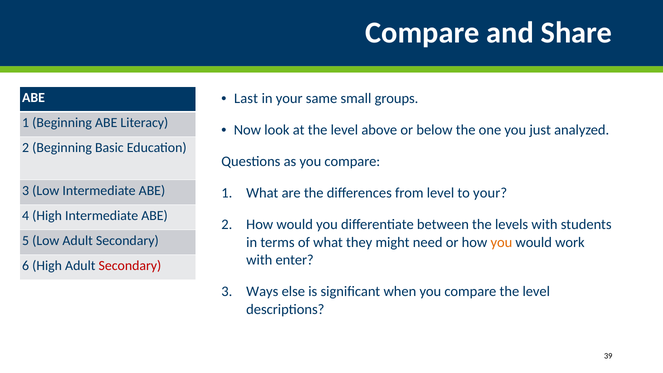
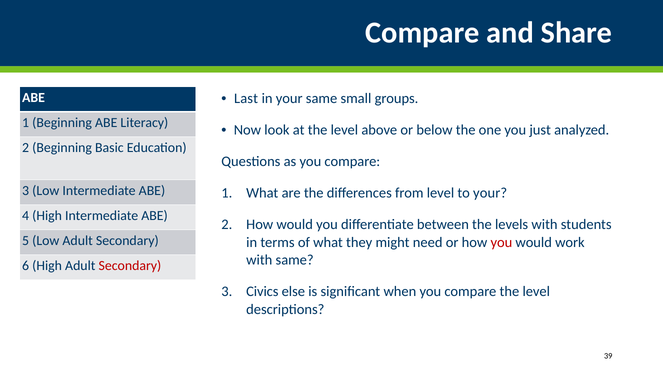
you at (501, 242) colour: orange -> red
with enter: enter -> same
Ways: Ways -> Civics
